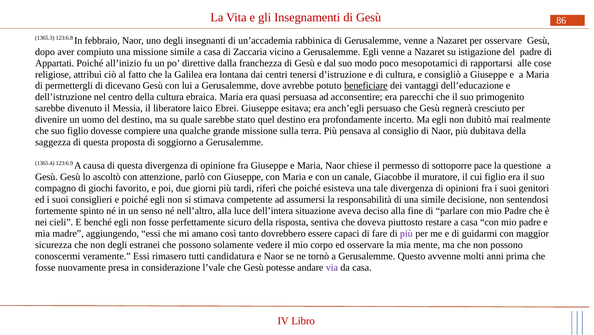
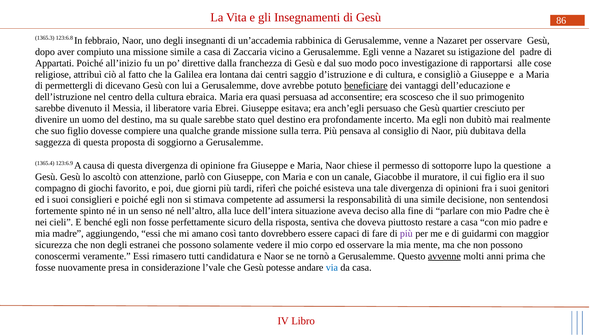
mesopotamici: mesopotamici -> investigazione
tenersi: tenersi -> saggio
parecchi: parecchi -> scosceso
laico: laico -> varia
regnerà: regnerà -> quartier
pace: pace -> lupo
avvenne underline: none -> present
via colour: purple -> blue
